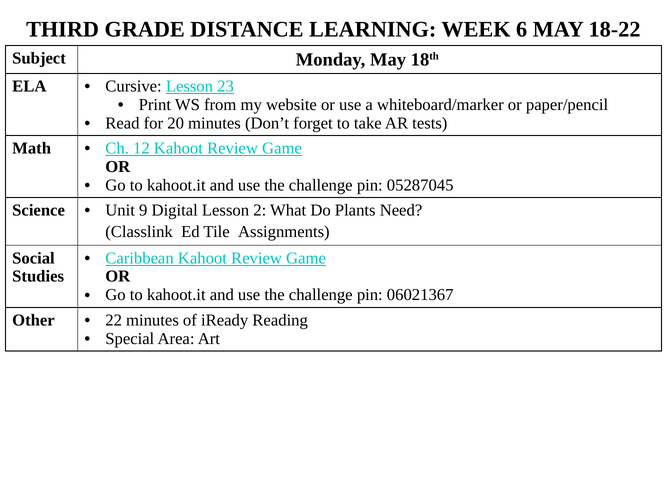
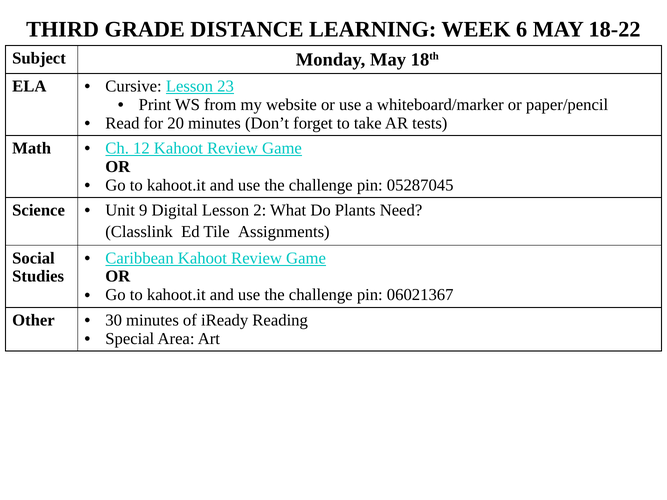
22: 22 -> 30
